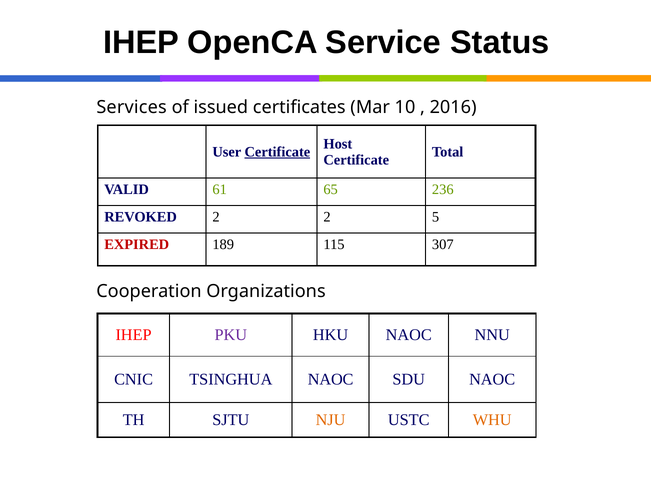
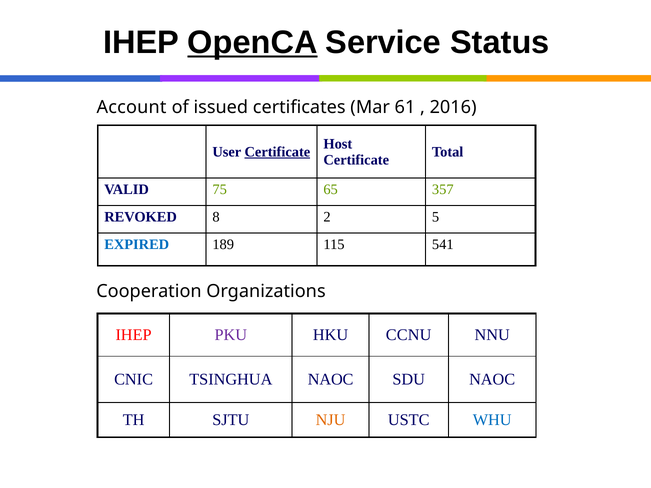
OpenCA underline: none -> present
Services: Services -> Account
10: 10 -> 61
61: 61 -> 75
236: 236 -> 357
REVOKED 2: 2 -> 8
EXPIRED colour: red -> blue
307: 307 -> 541
HKU NAOC: NAOC -> CCNU
WHU colour: orange -> blue
